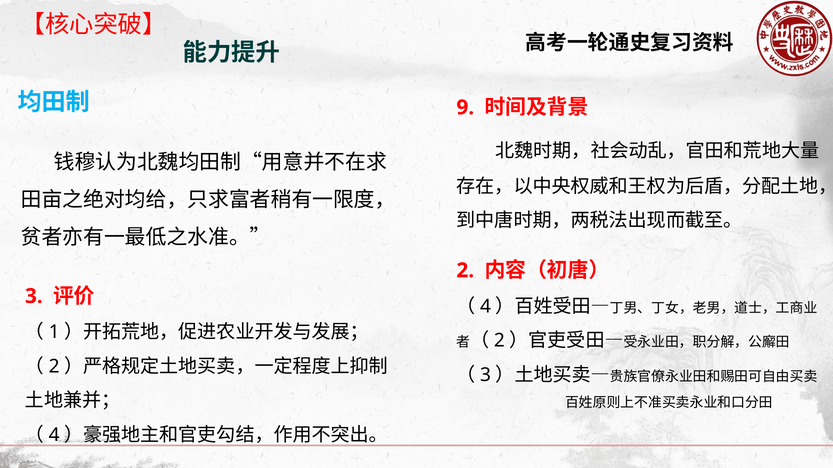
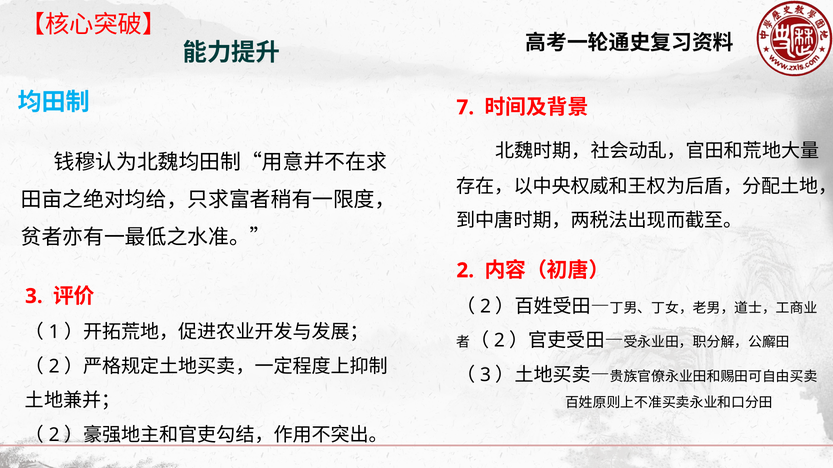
9: 9 -> 7
4 at (486, 307): 4 -> 2
4 at (54, 435): 4 -> 2
